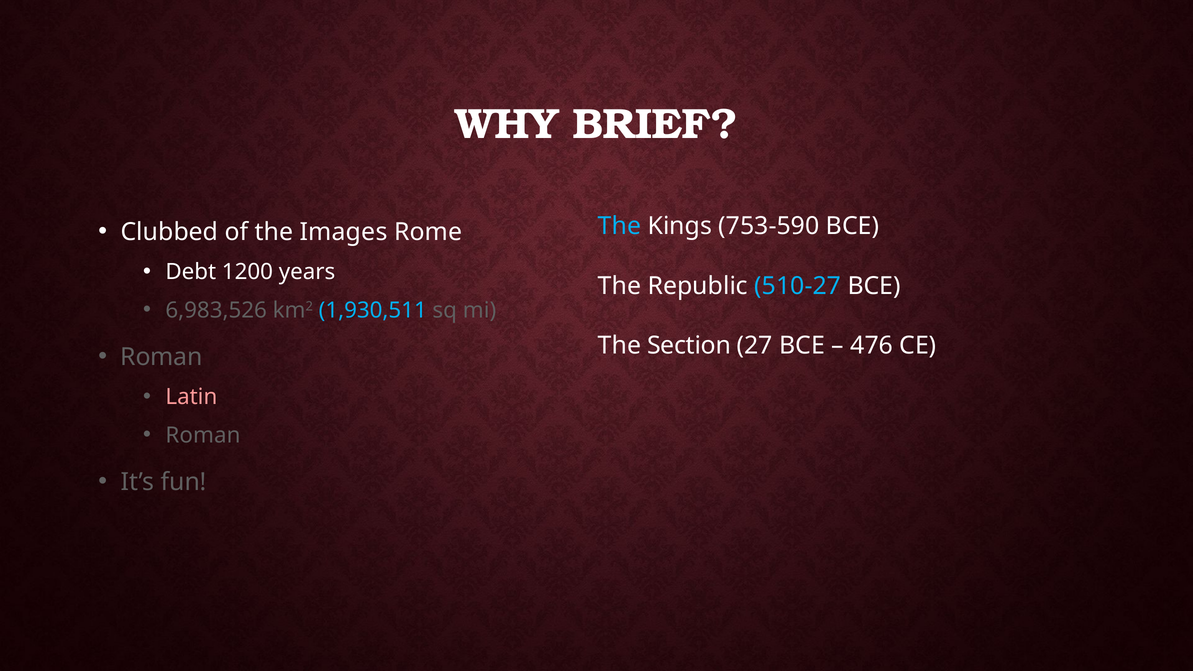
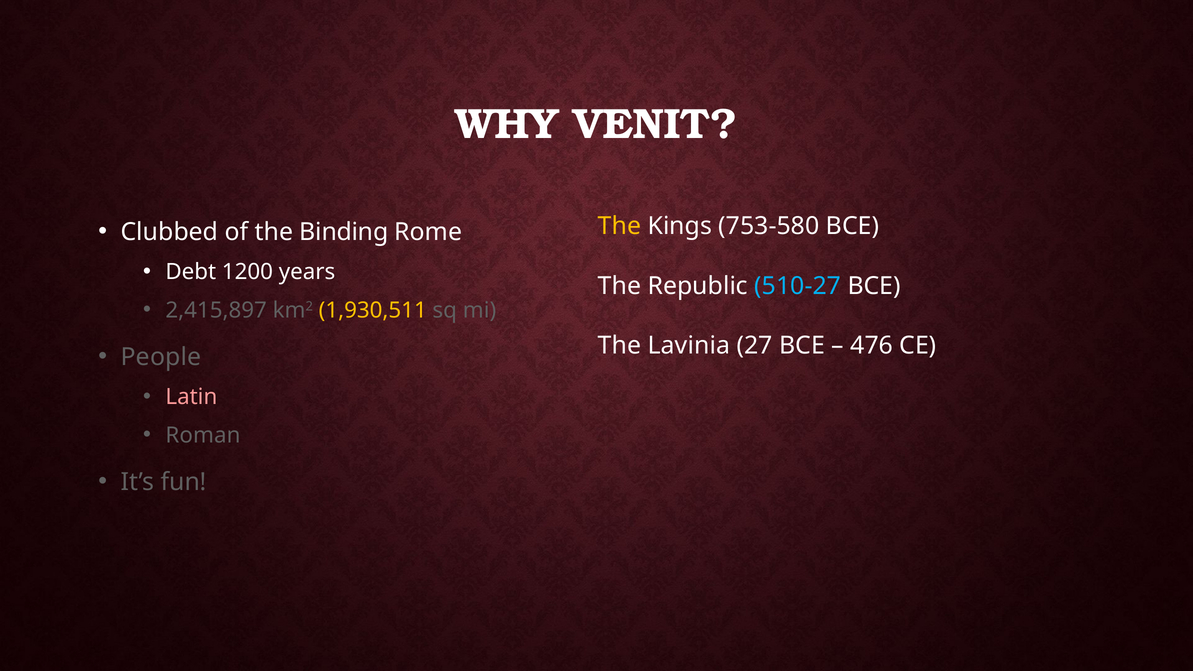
BRIEF: BRIEF -> VENIT
Images: Images -> Binding
The at (619, 226) colour: light blue -> yellow
753-590: 753-590 -> 753-580
6,983,526: 6,983,526 -> 2,415,897
1,930,511 colour: light blue -> yellow
Section: Section -> Lavinia
Roman at (161, 357): Roman -> People
